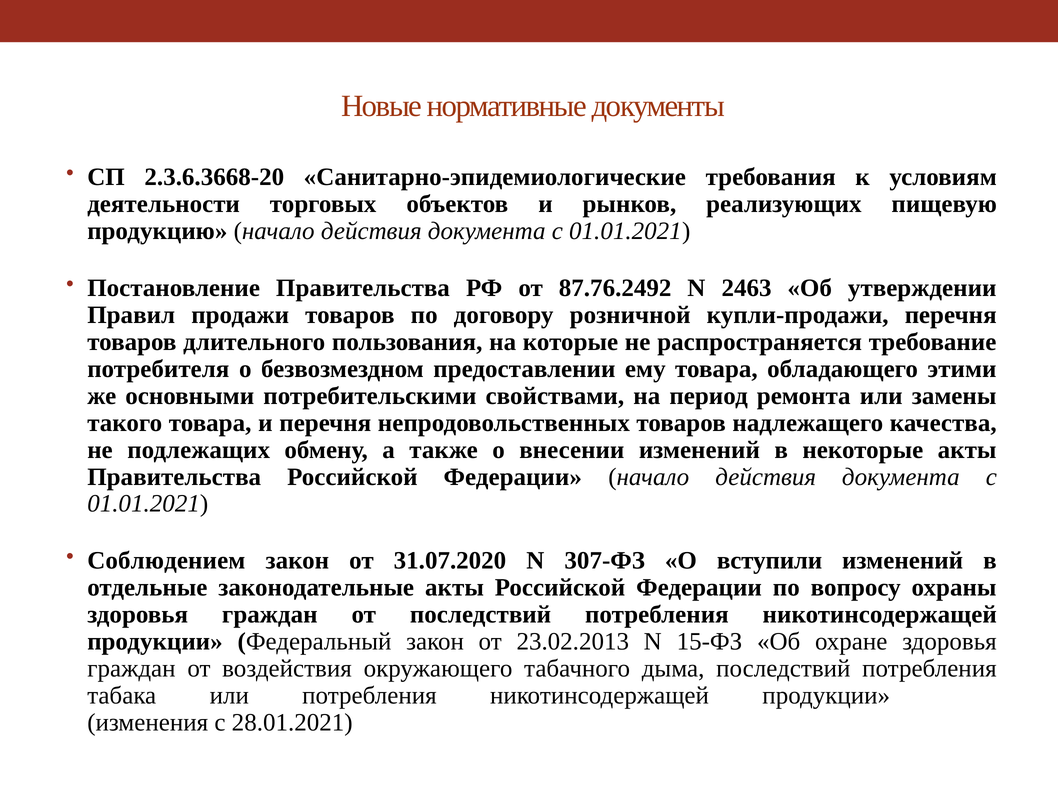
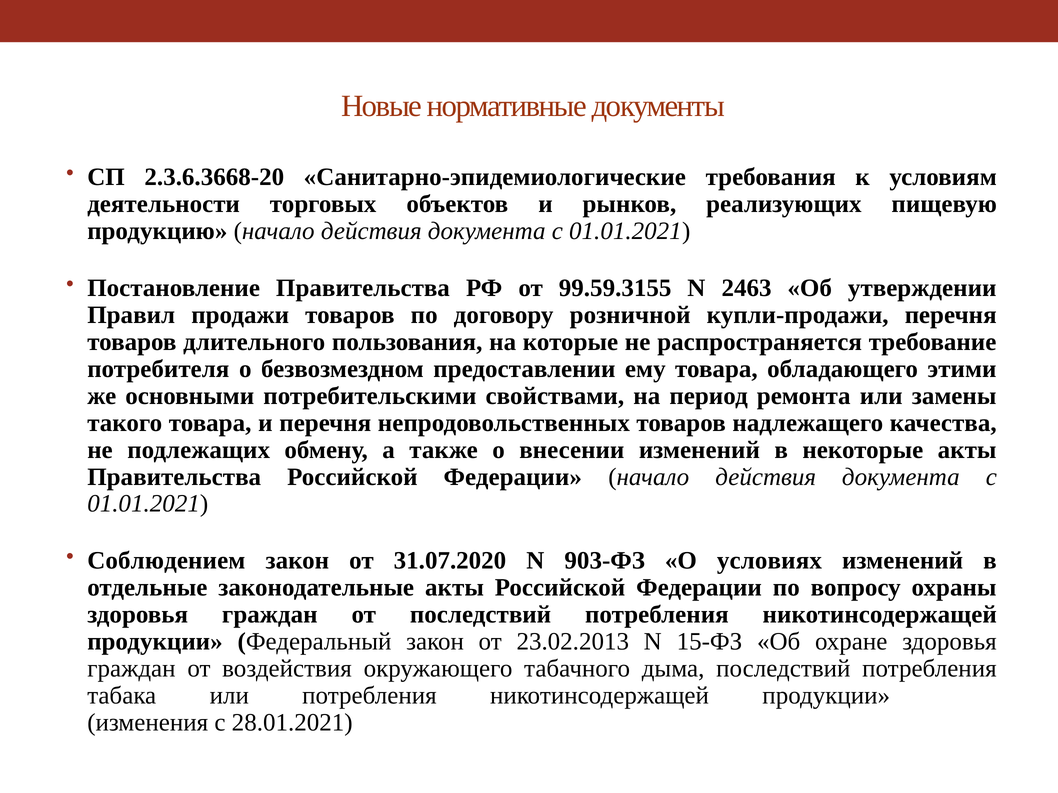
87.76.2492: 87.76.2492 -> 99.59.3155
307-ФЗ: 307-ФЗ -> 903-ФЗ
вступили: вступили -> условиях
